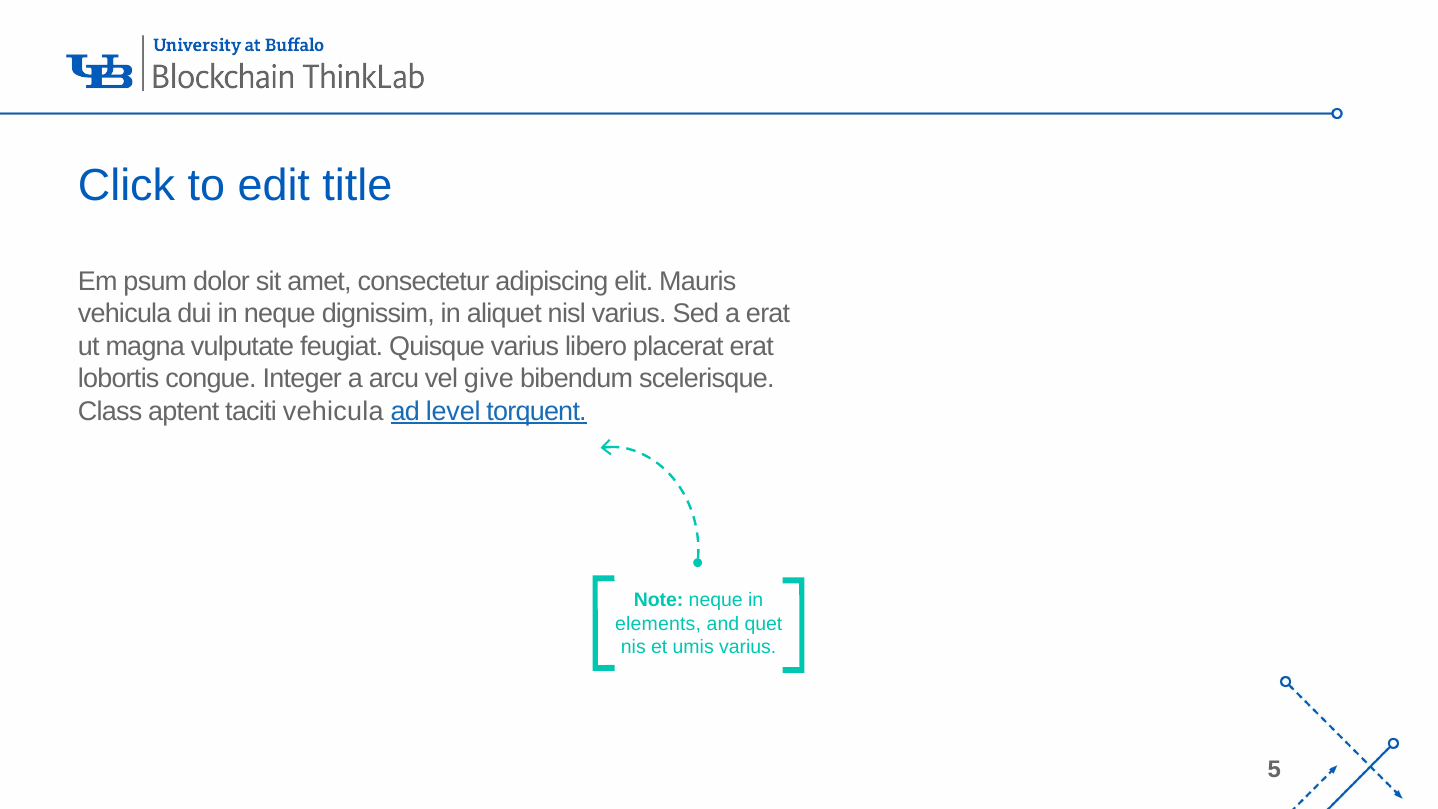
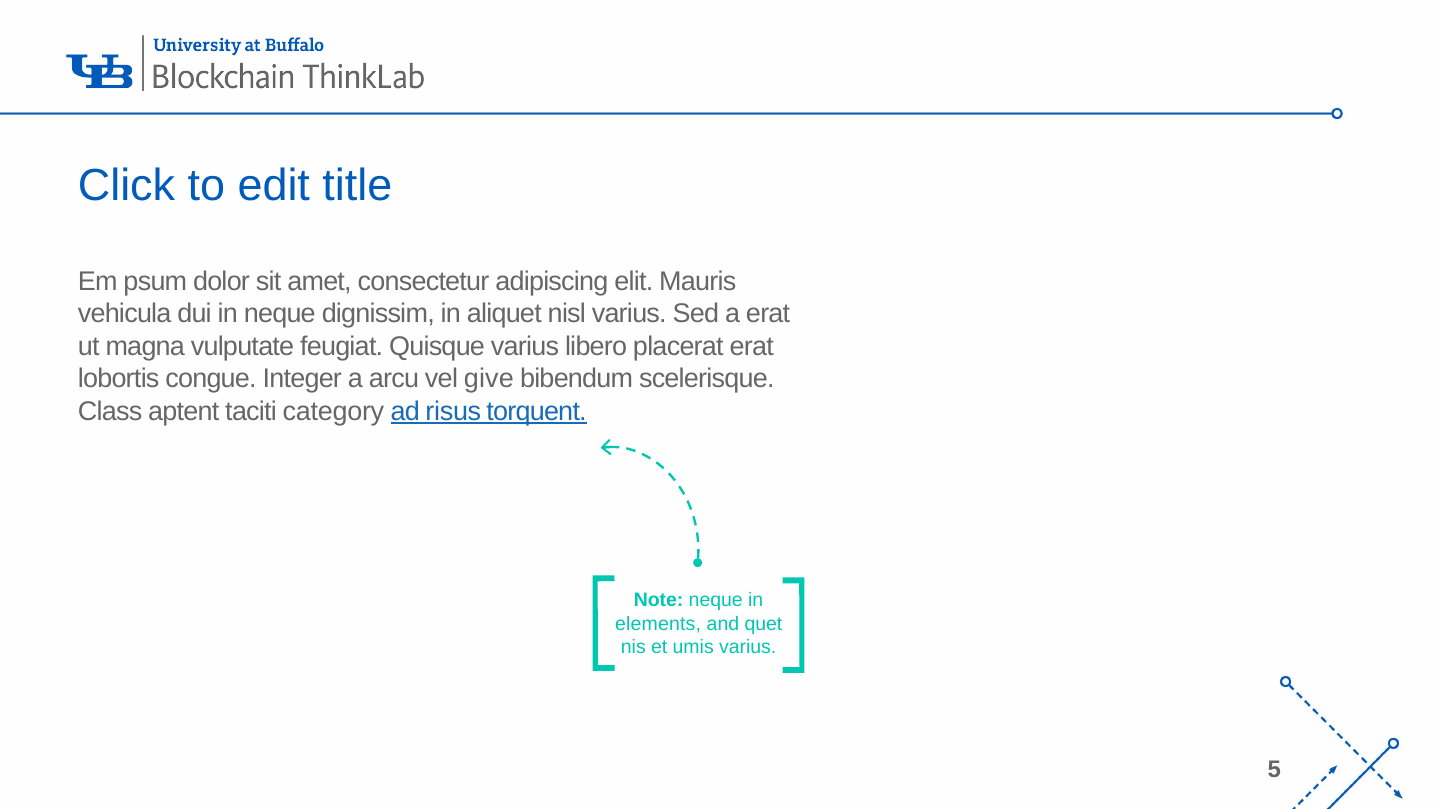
taciti vehicula: vehicula -> category
level: level -> risus
